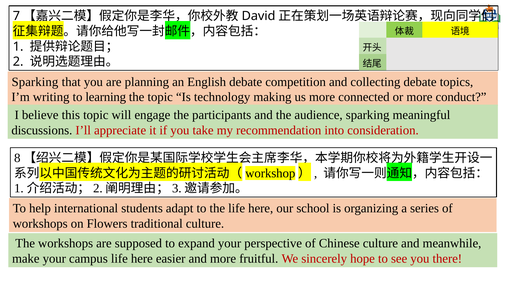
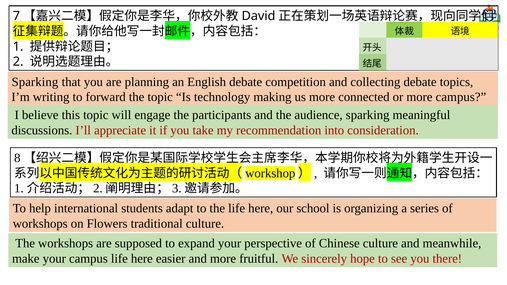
learning: learning -> forward
more conduct: conduct -> campus
